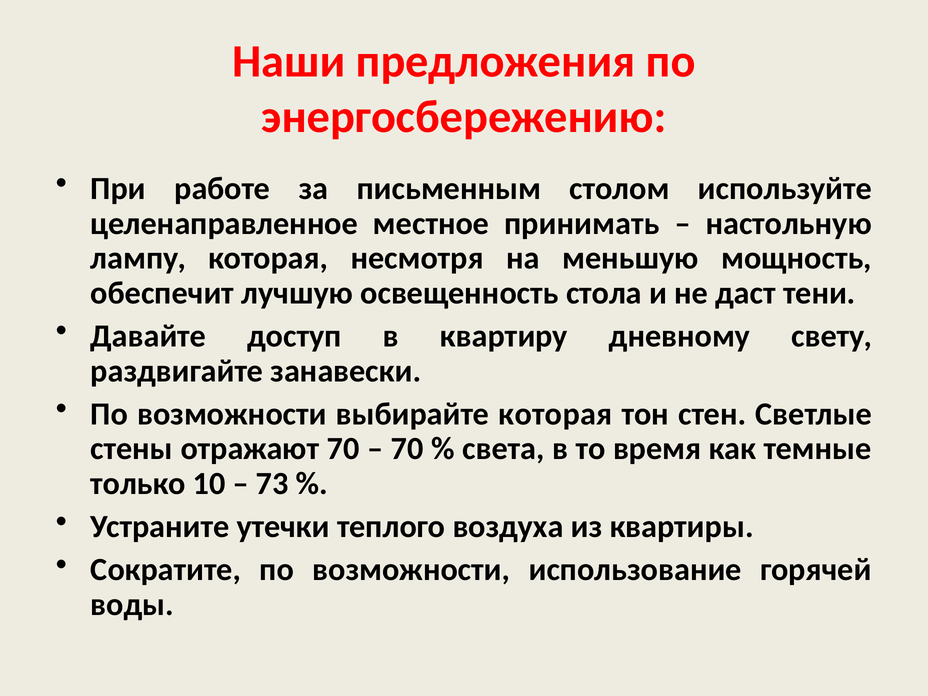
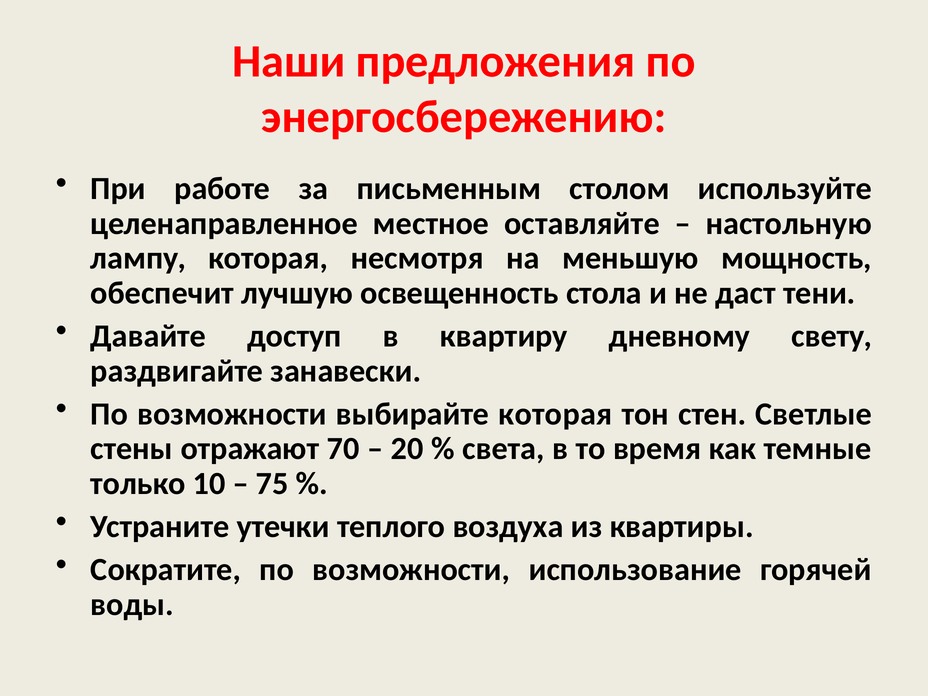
принимать: принимать -> оставляйте
70 at (407, 449): 70 -> 20
73: 73 -> 75
